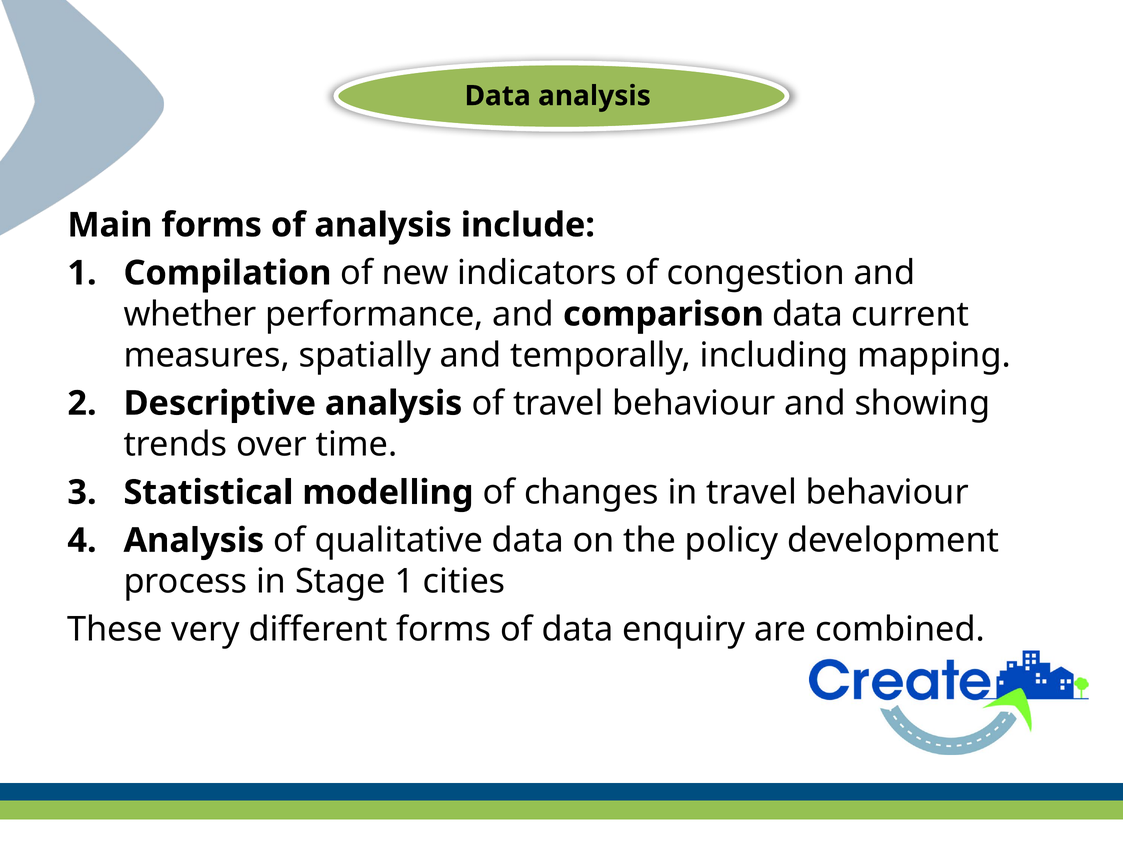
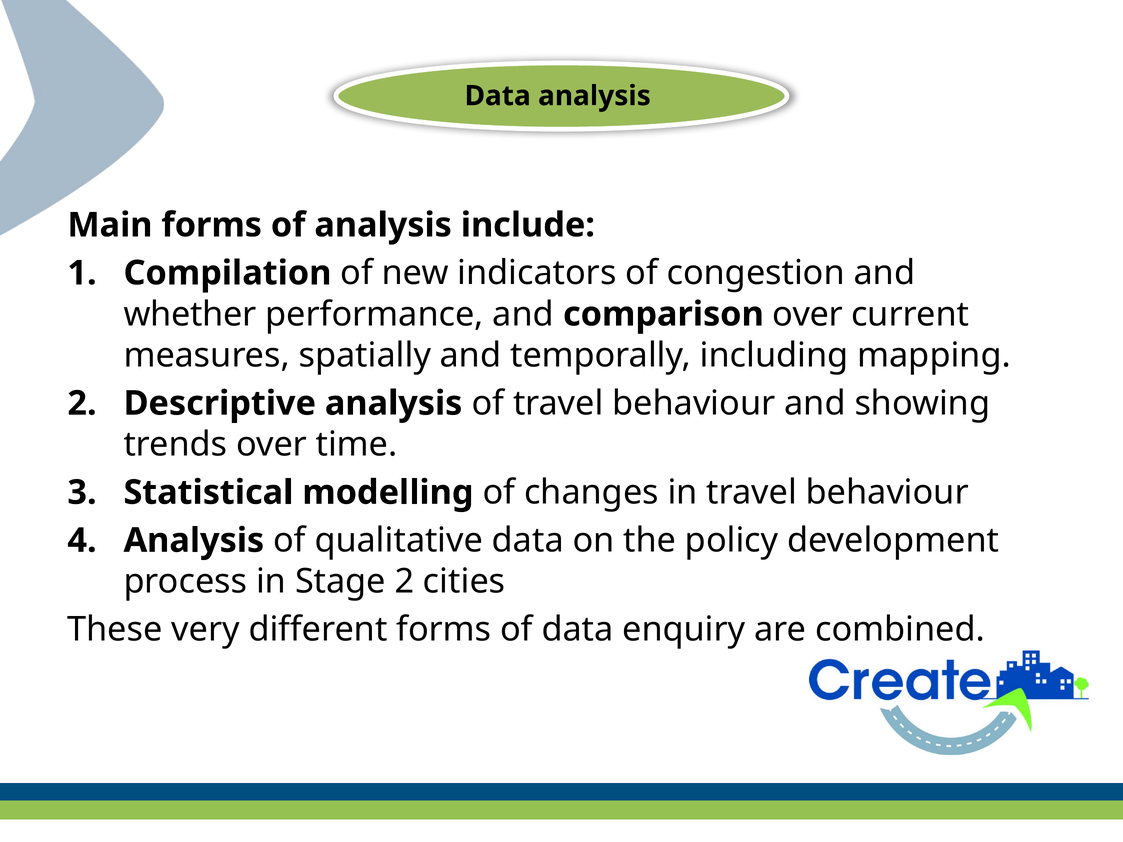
comparison data: data -> over
Stage 1: 1 -> 2
